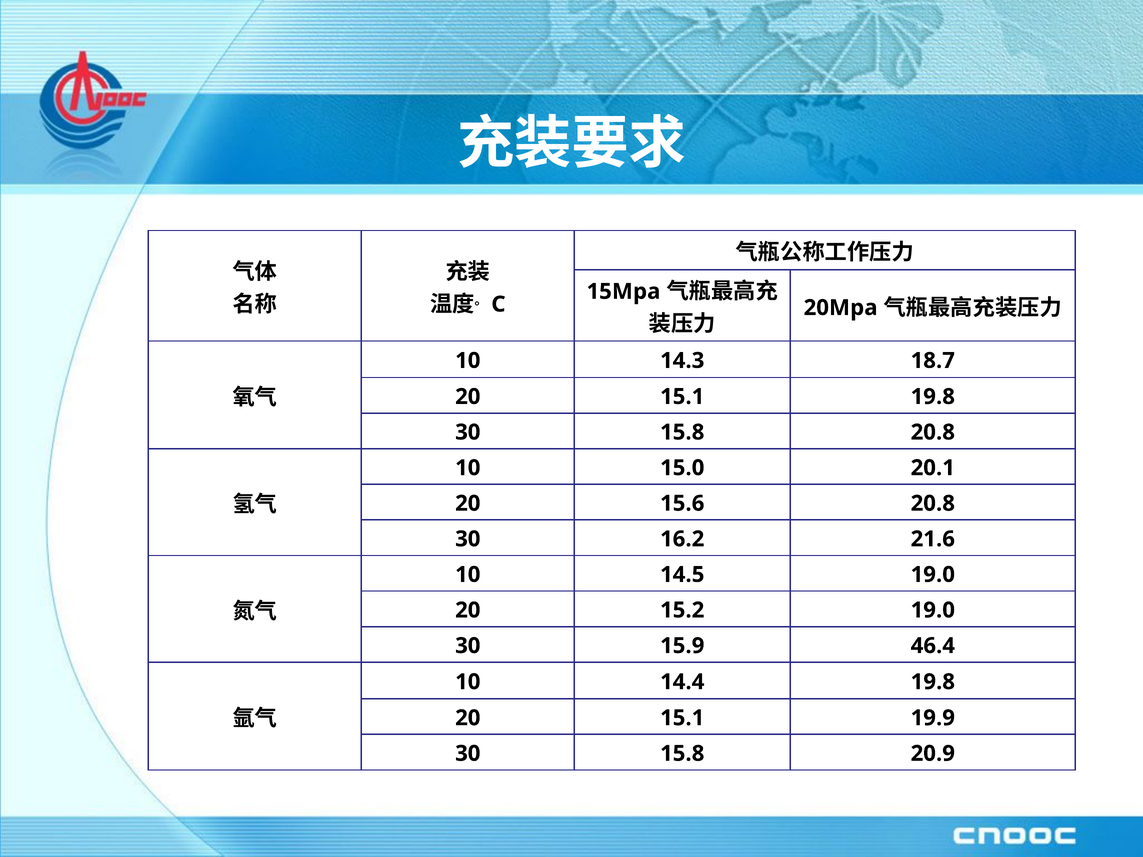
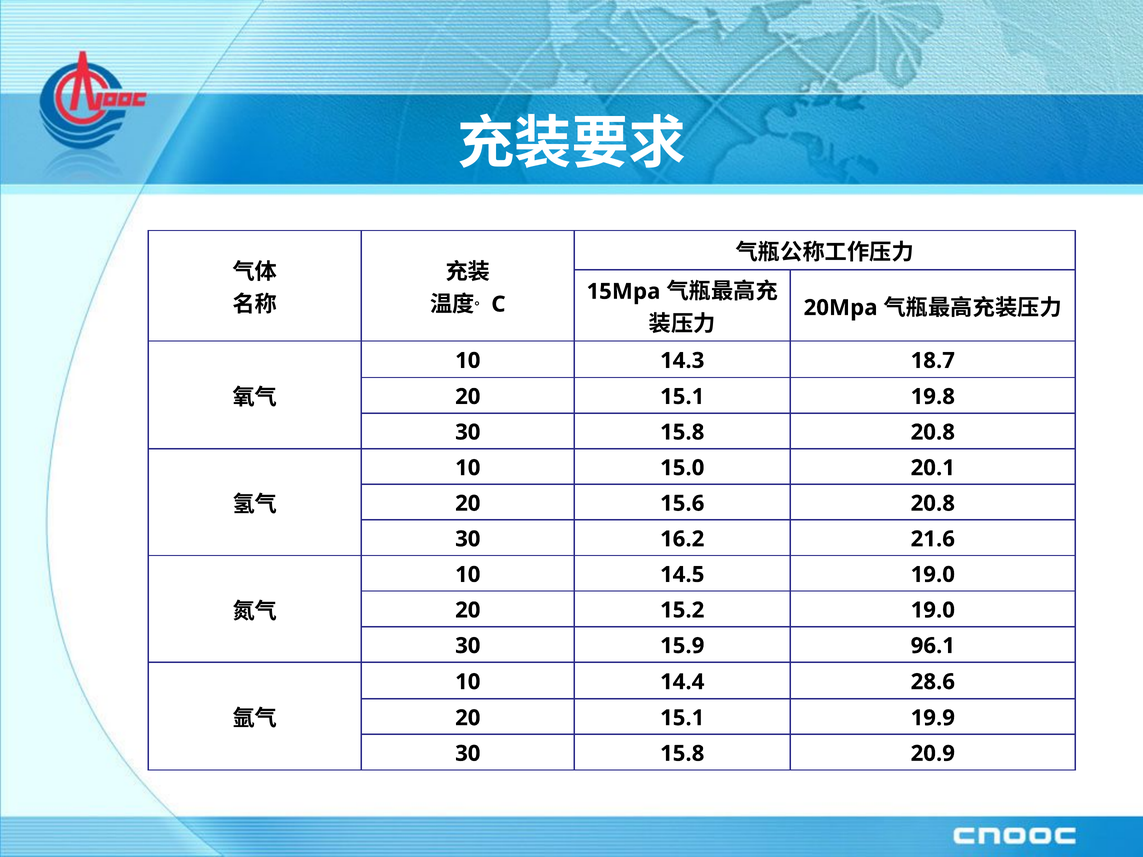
46.4: 46.4 -> 96.1
14.4 19.8: 19.8 -> 28.6
